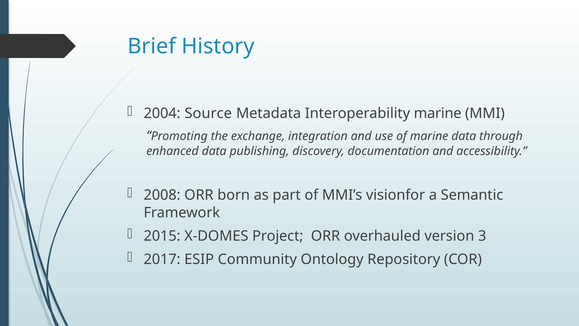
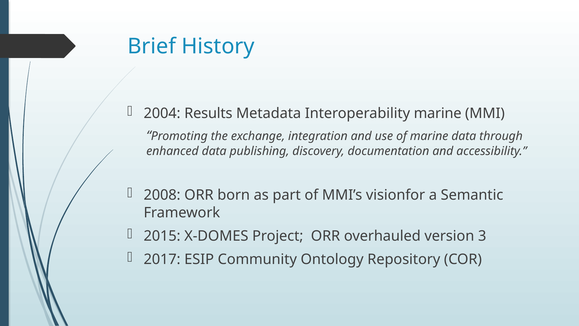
Source: Source -> Results
